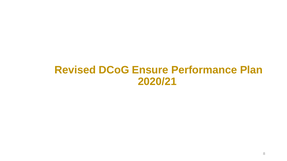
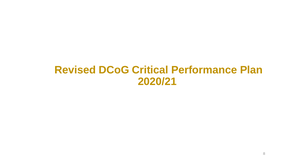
Ensure: Ensure -> Critical
